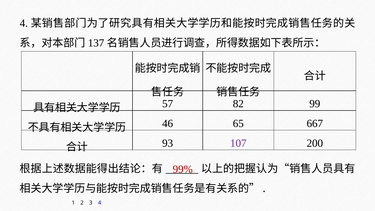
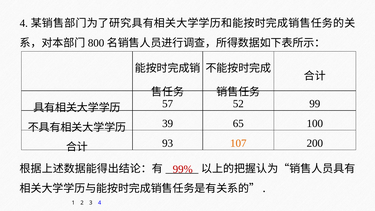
137: 137 -> 800
82: 82 -> 52
46: 46 -> 39
667: 667 -> 100
107 colour: purple -> orange
